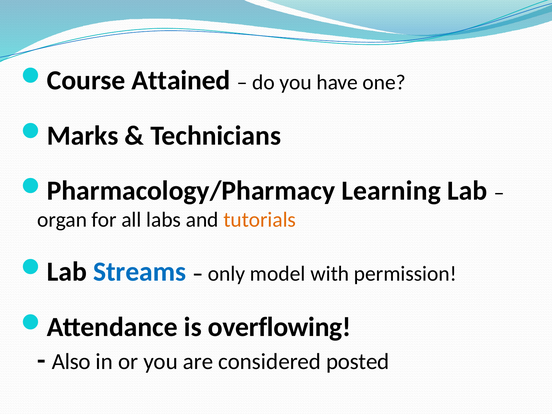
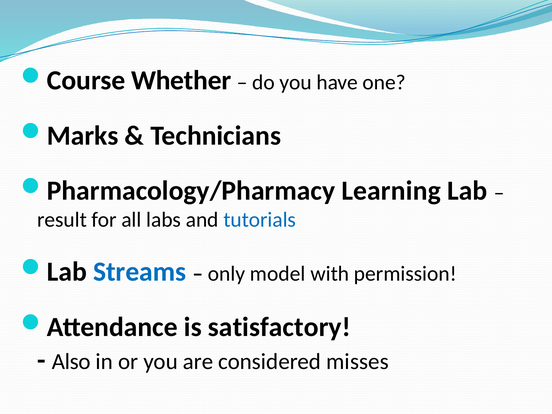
Attained: Attained -> Whether
organ: organ -> result
tutorials colour: orange -> blue
overflowing: overflowing -> satisfactory
posted: posted -> misses
